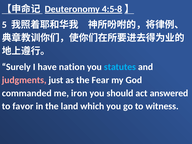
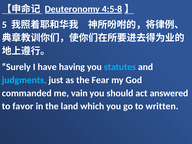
nation: nation -> having
judgments colour: pink -> light blue
iron: iron -> vain
witness: witness -> written
